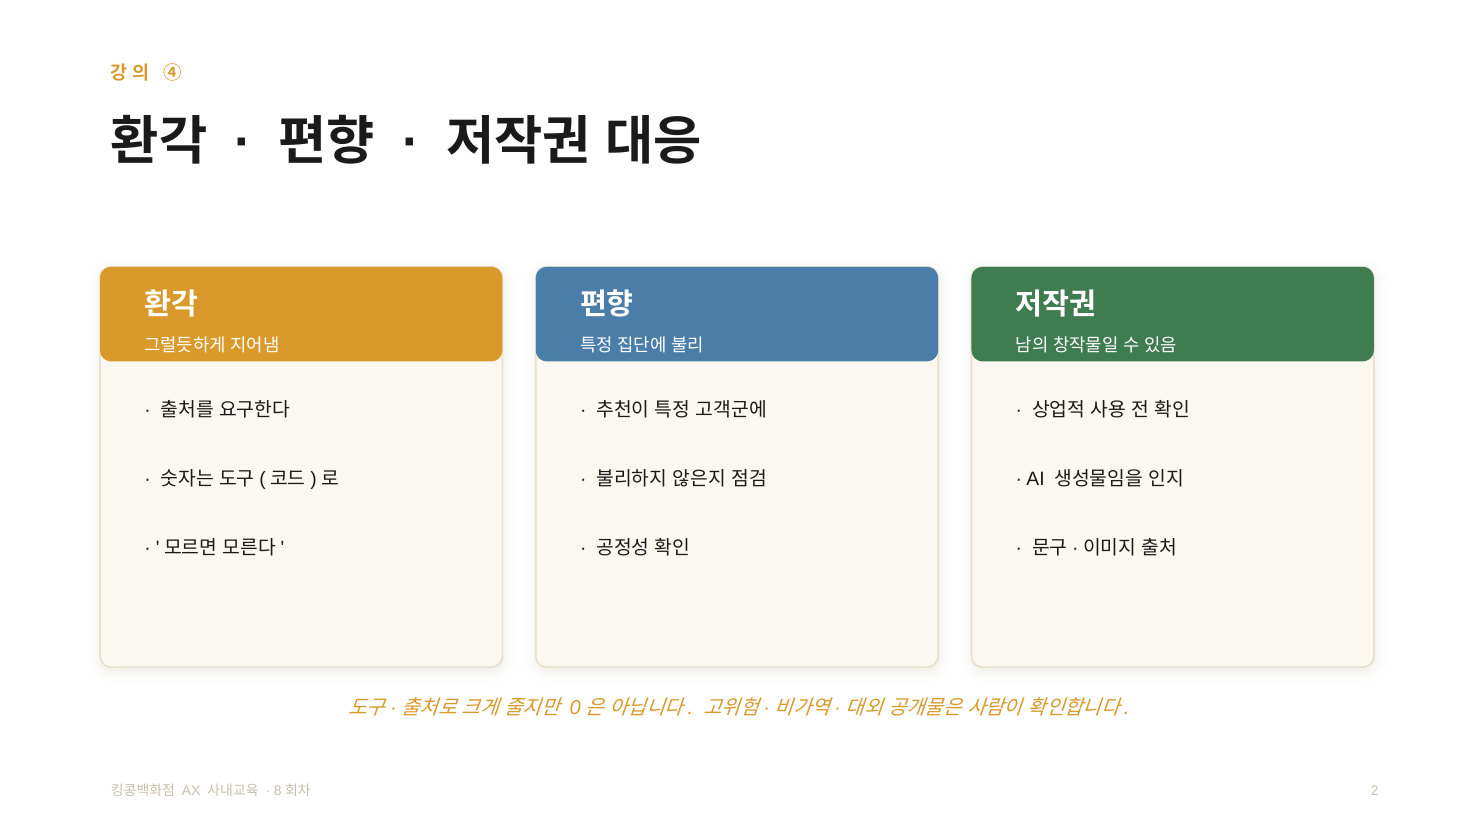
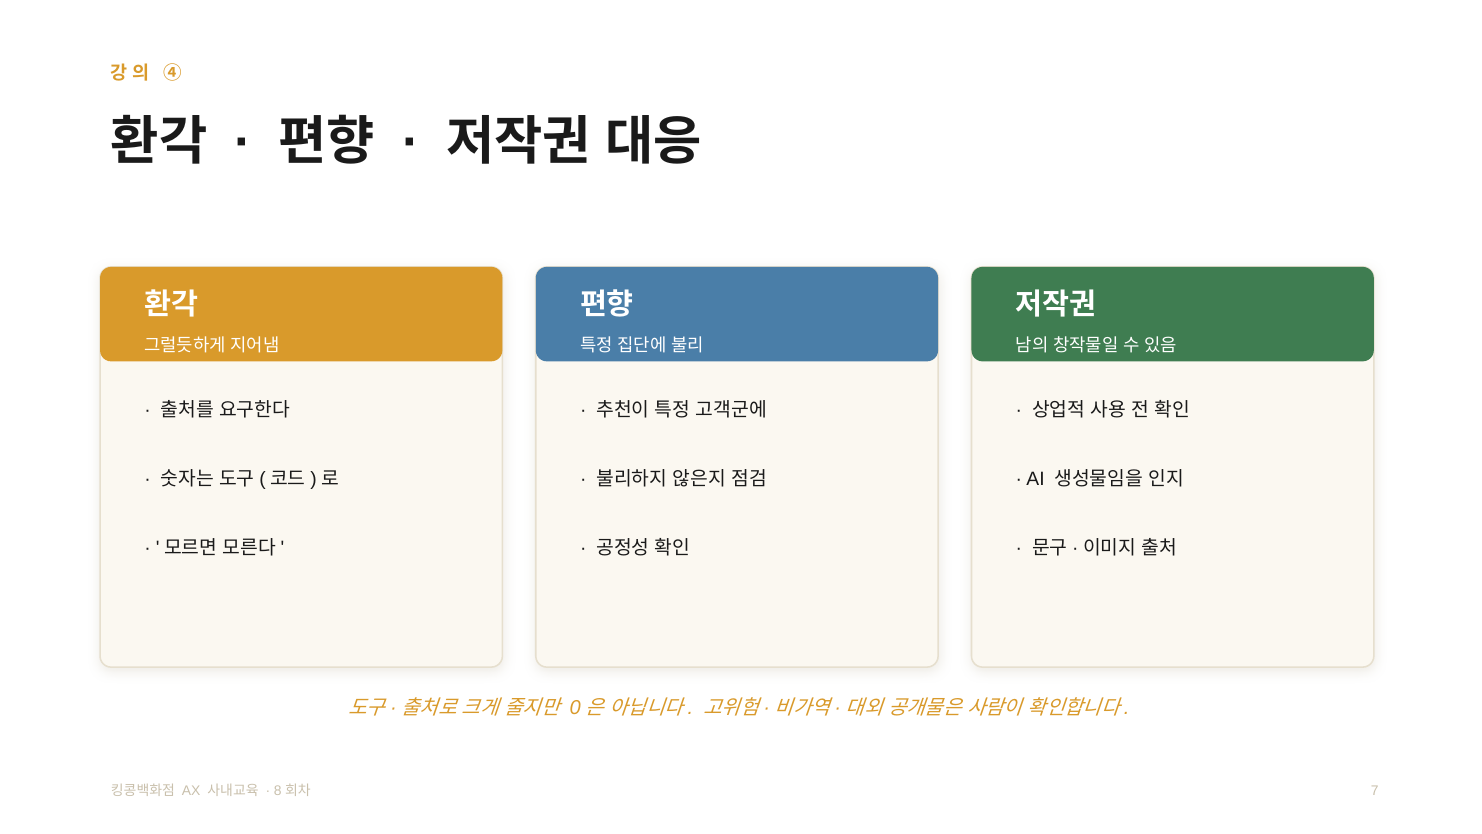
2: 2 -> 7
